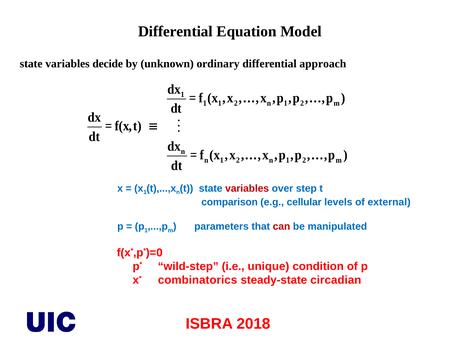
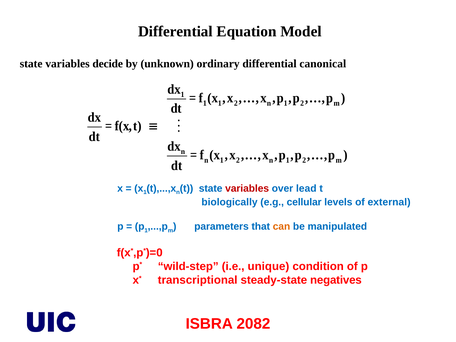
approach: approach -> canonical
step: step -> lead
comparison: comparison -> biologically
can colour: red -> orange
combinatorics: combinatorics -> transcriptional
circadian: circadian -> negatives
2018: 2018 -> 2082
